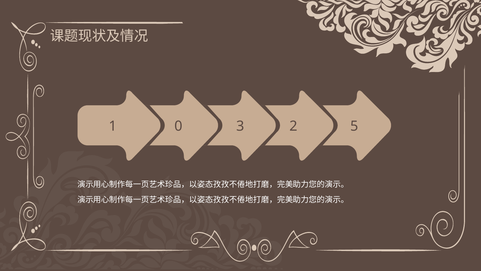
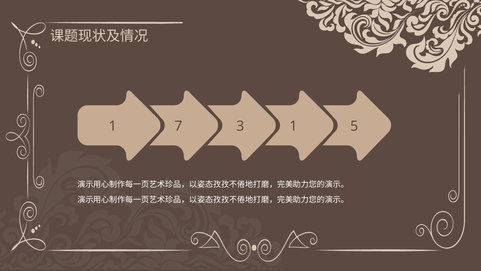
0: 0 -> 7
3 2: 2 -> 1
